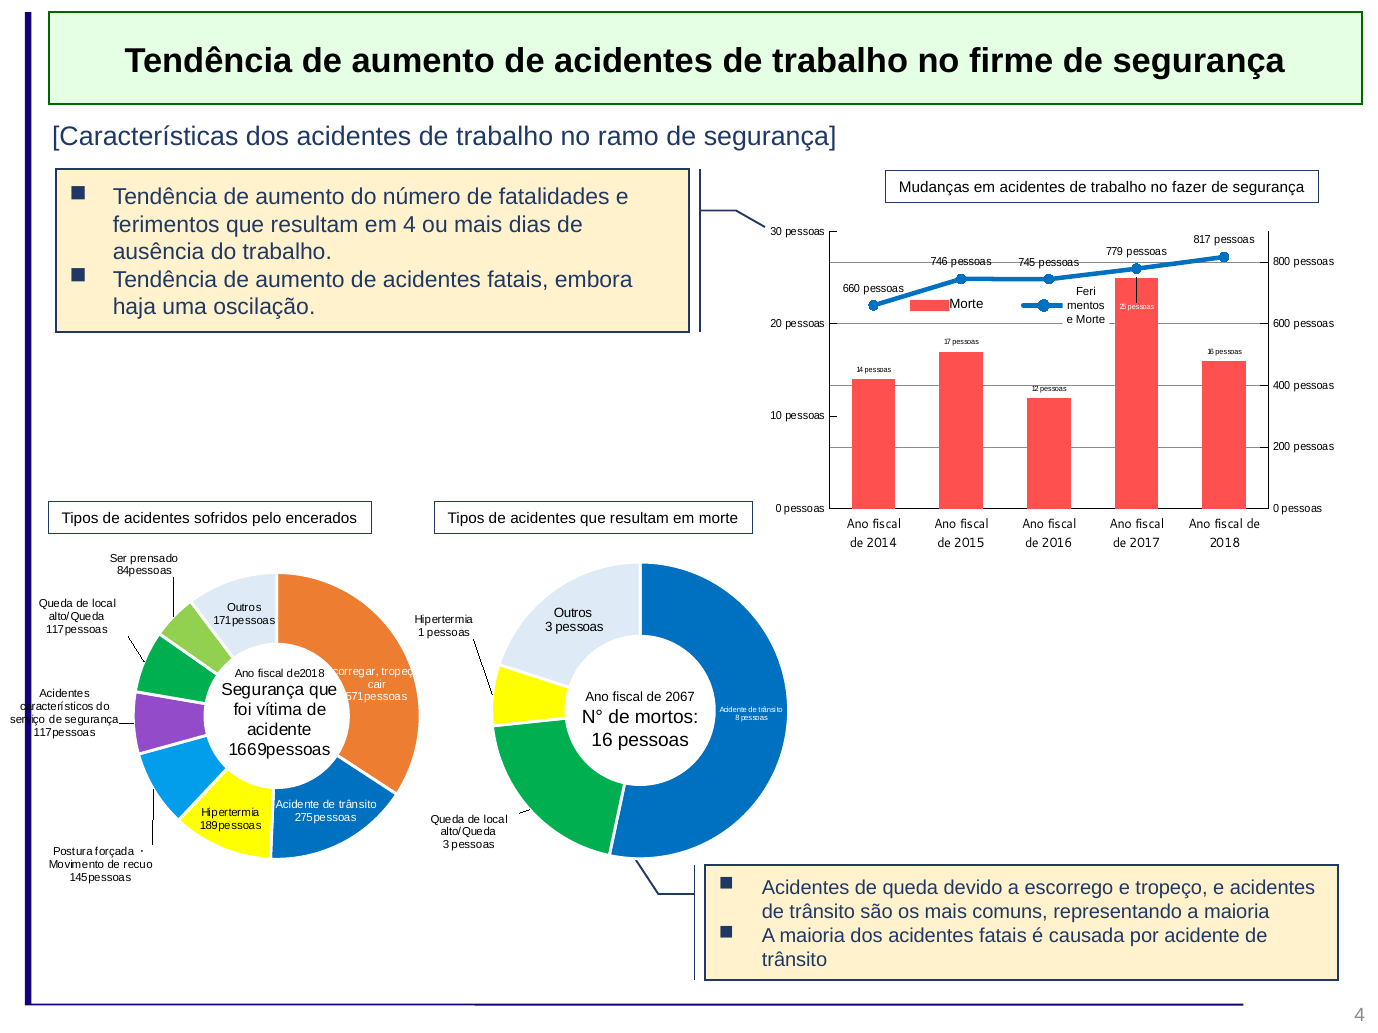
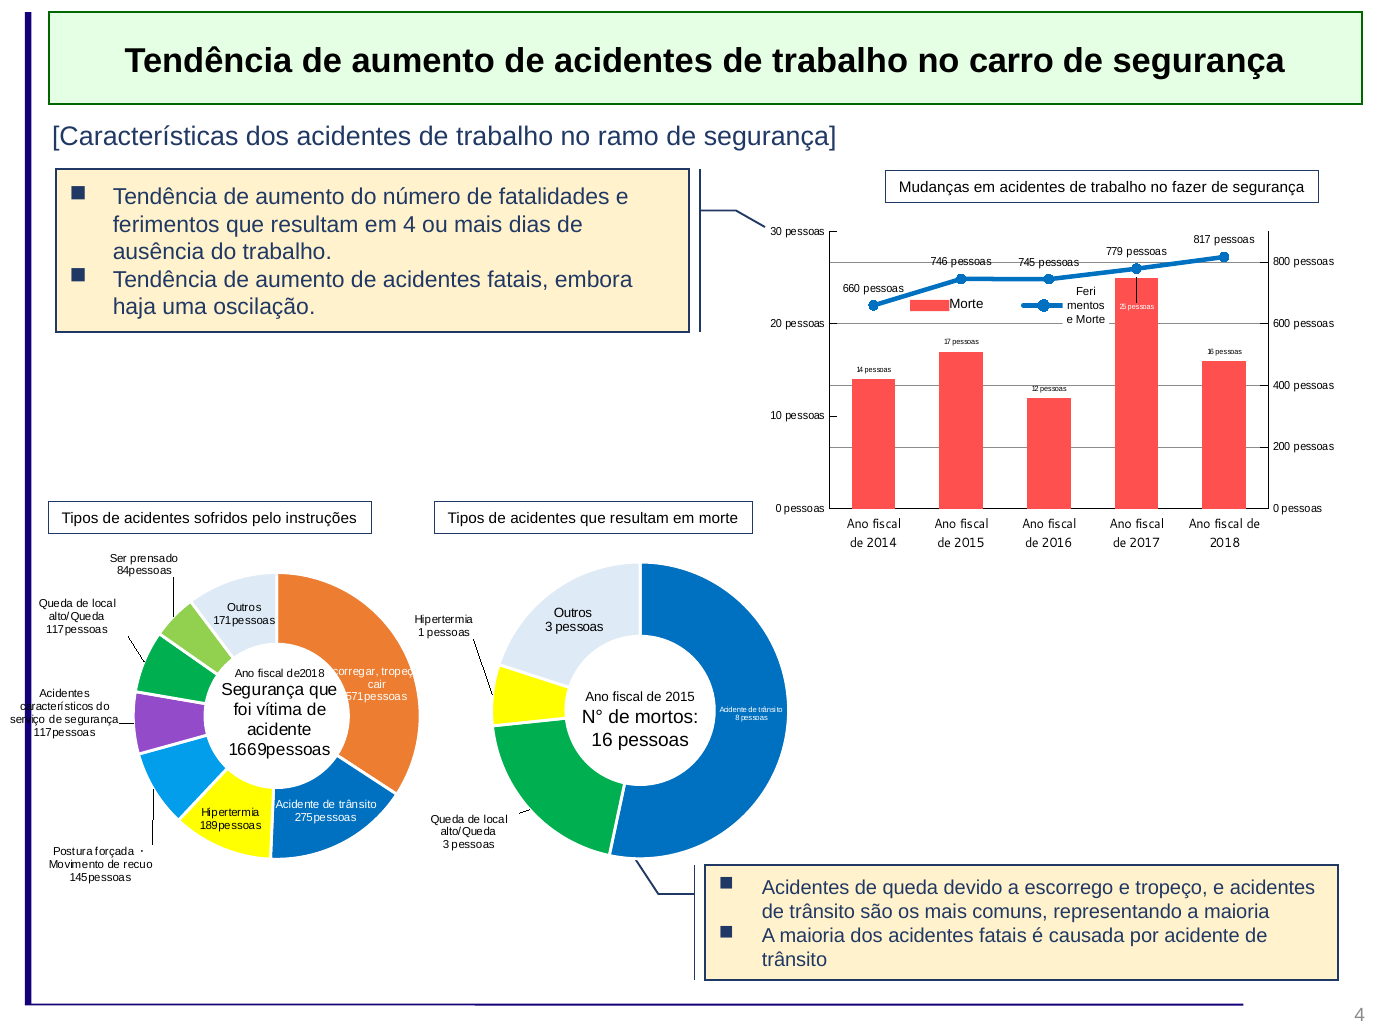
firme: firme -> carro
encerados: encerados -> instruções
2067 at (680, 698): 2067 -> 2015
